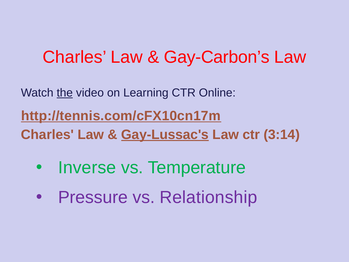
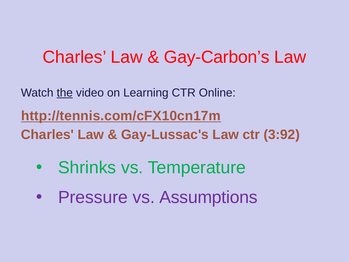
Gay-Lussac's underline: present -> none
3:14: 3:14 -> 3:92
Inverse: Inverse -> Shrinks
Relationship: Relationship -> Assumptions
